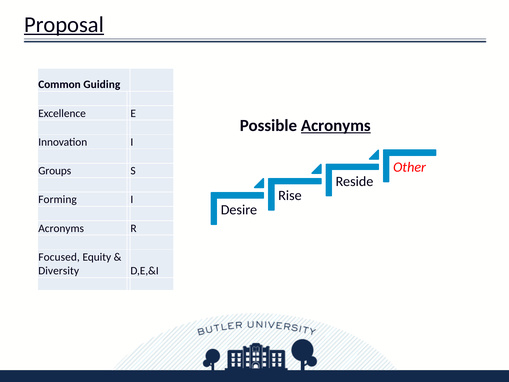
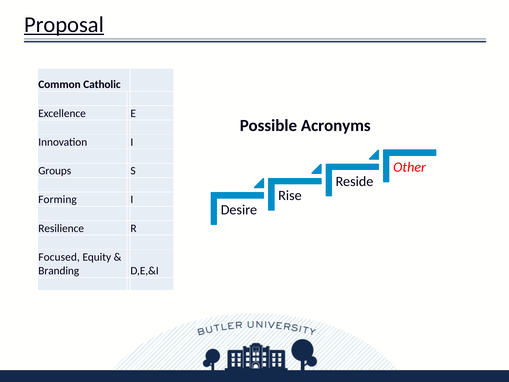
Guiding: Guiding -> Catholic
Acronyms at (336, 125) underline: present -> none
Acronyms at (61, 228): Acronyms -> Resilience
Diversity: Diversity -> Branding
